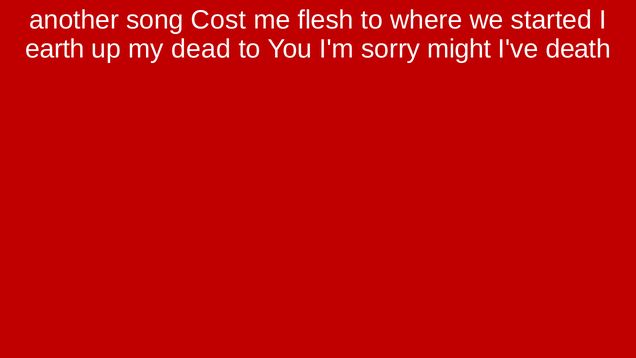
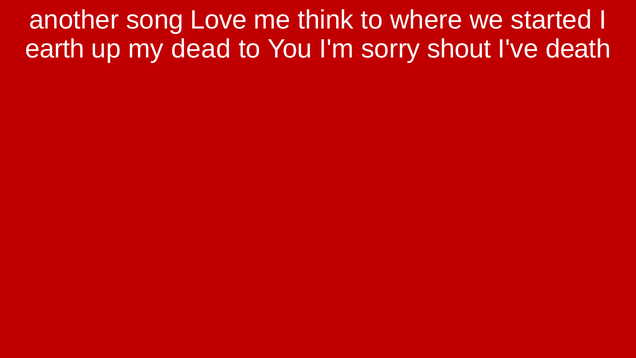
Cost: Cost -> Love
flesh: flesh -> think
might: might -> shout
